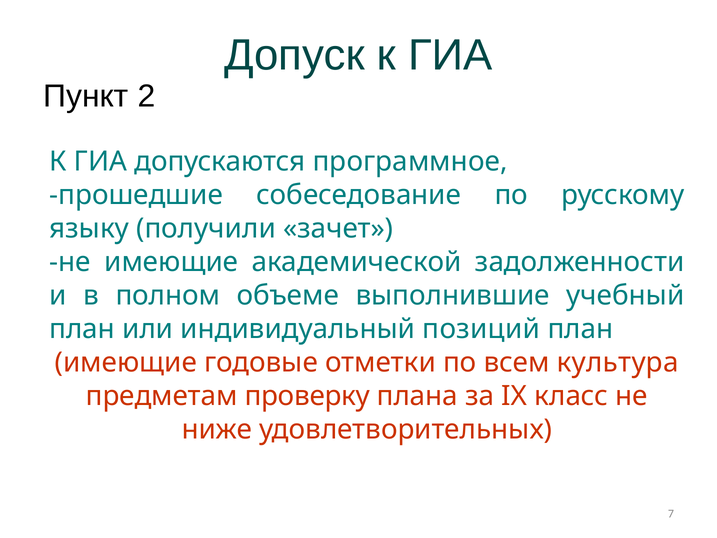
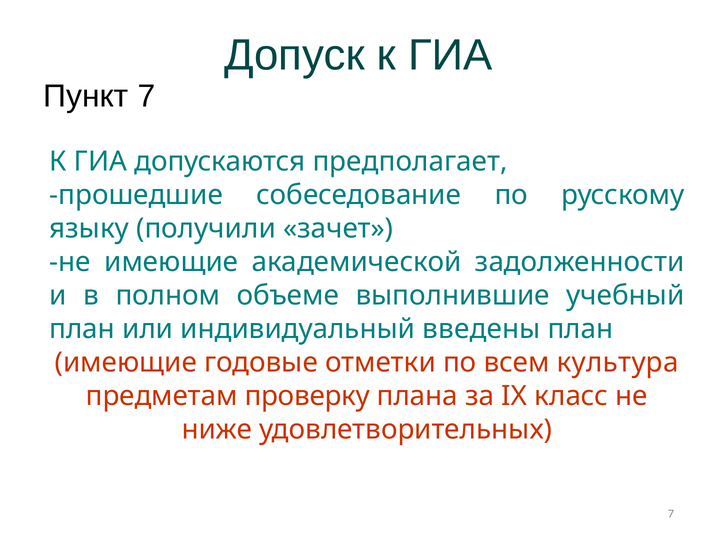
Пункт 2: 2 -> 7
программное: программное -> предполагает
позиций: позиций -> введены
